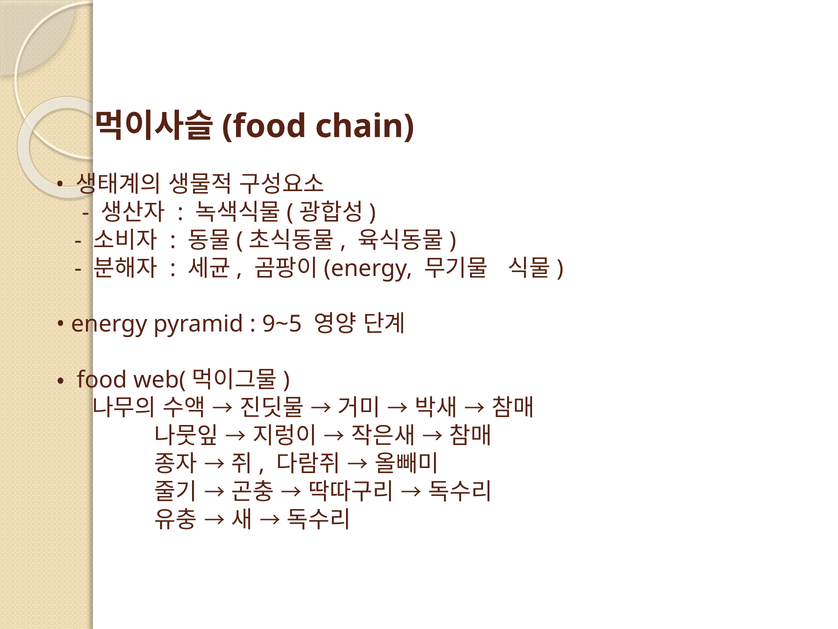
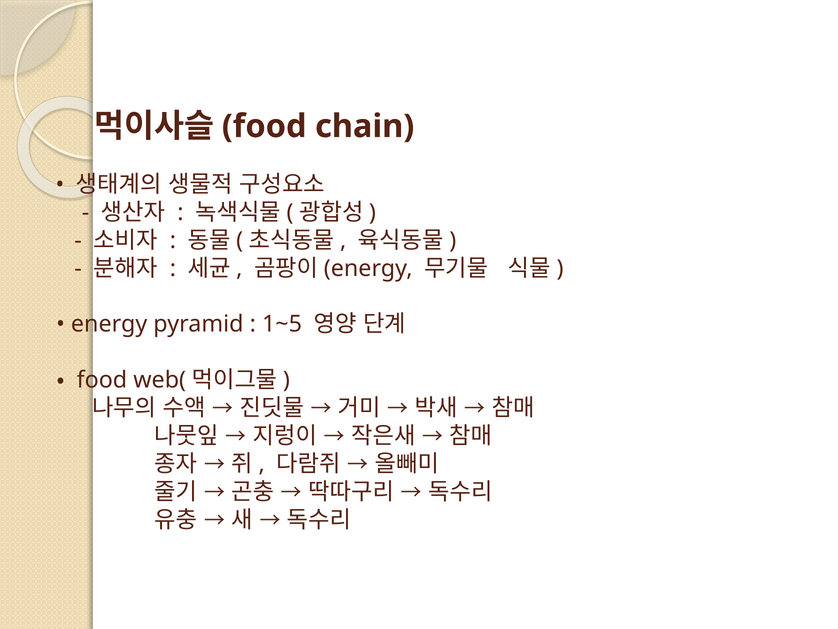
9~5: 9~5 -> 1~5
